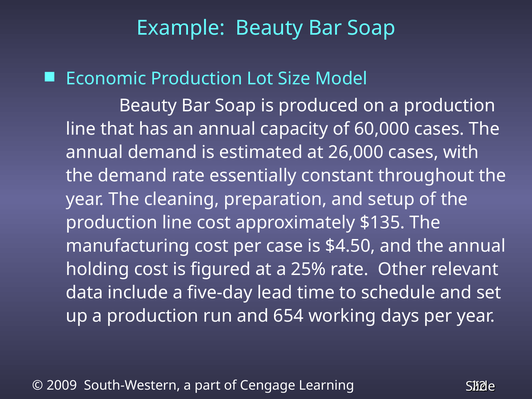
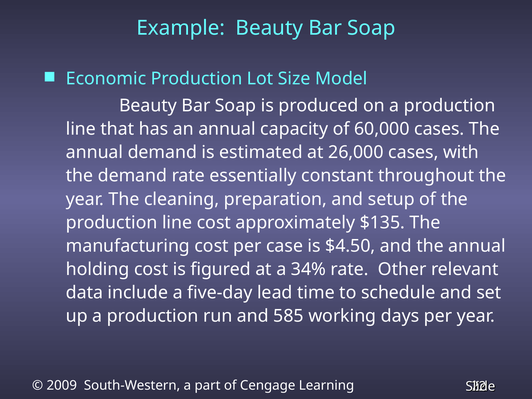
25%: 25% -> 34%
654: 654 -> 585
